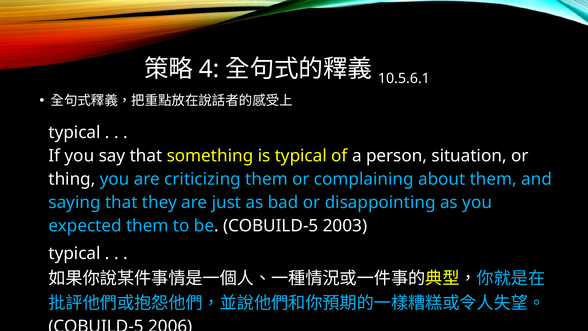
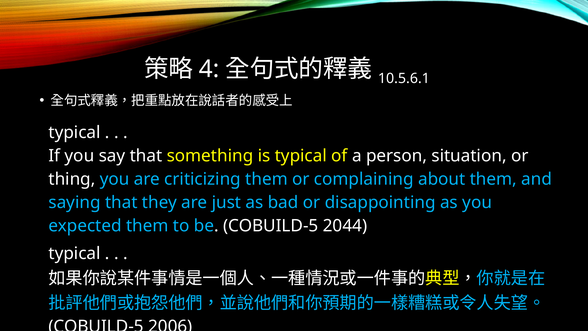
2003: 2003 -> 2044
